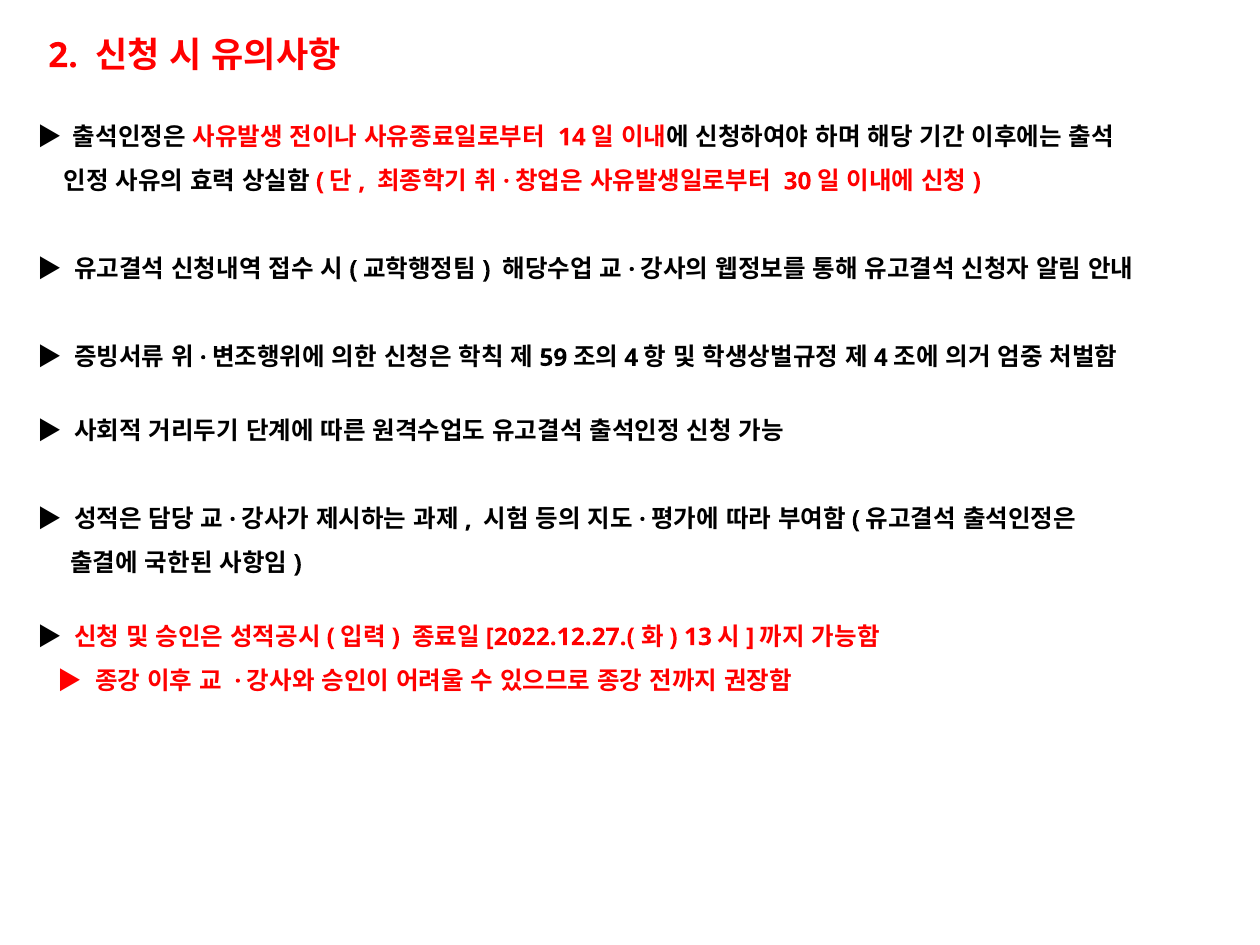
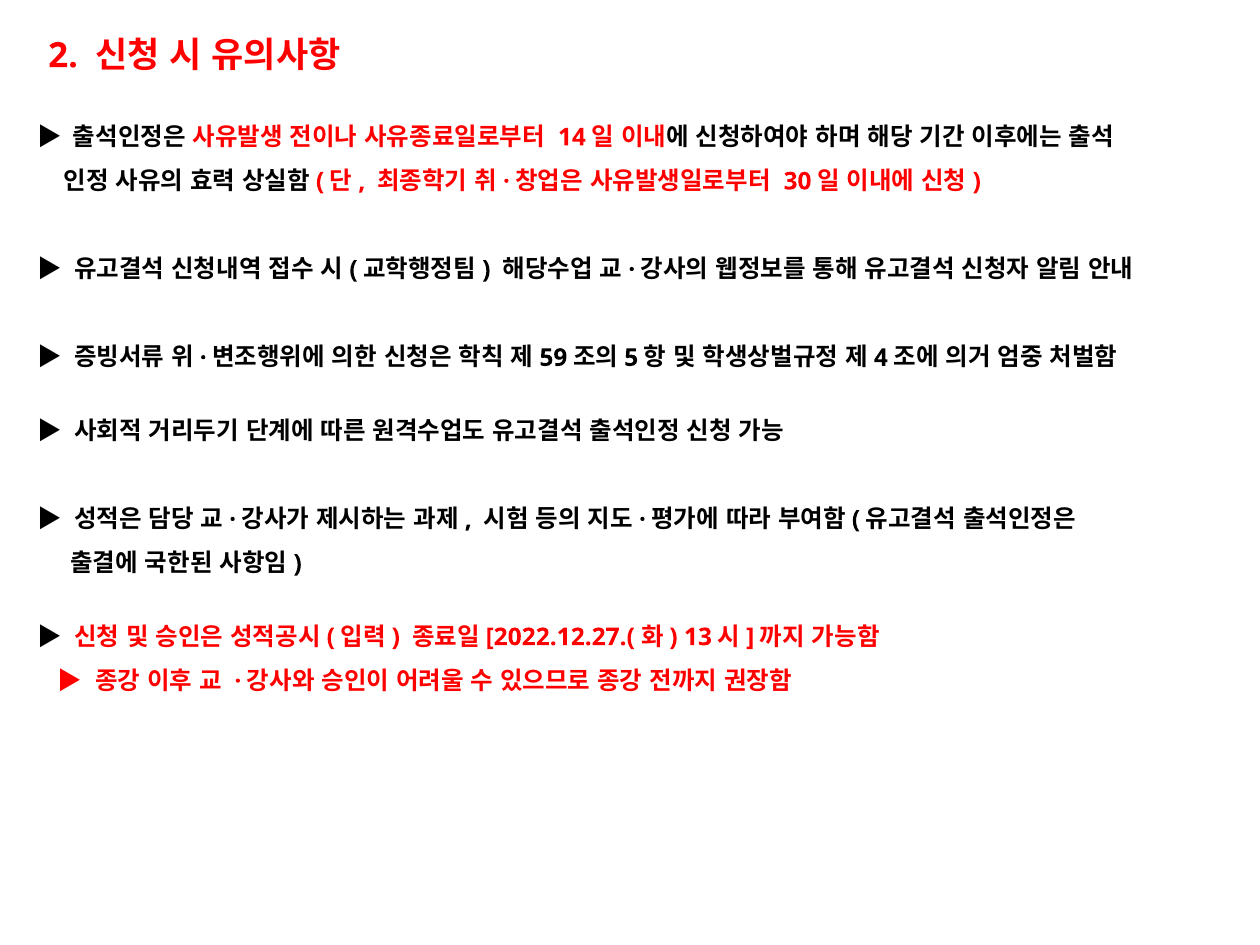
4 at (631, 358): 4 -> 5
